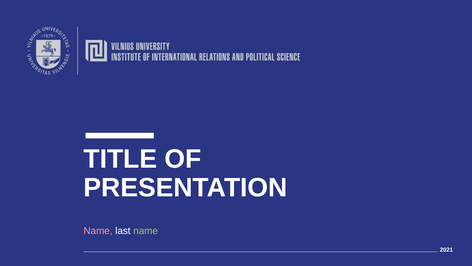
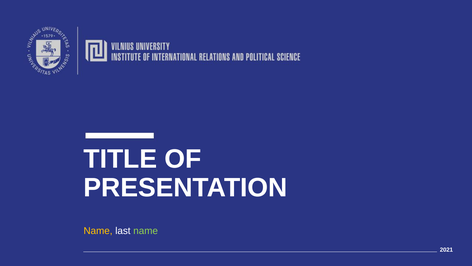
Name at (98, 231) colour: pink -> yellow
